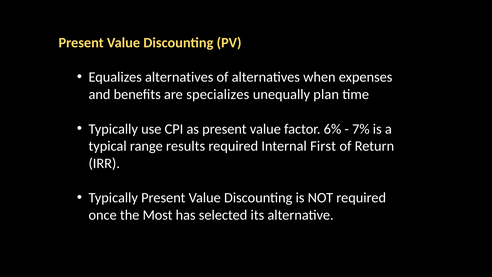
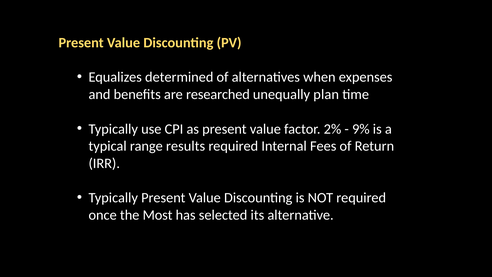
Equalizes alternatives: alternatives -> determined
specializes: specializes -> researched
6%: 6% -> 2%
7%: 7% -> 9%
First: First -> Fees
